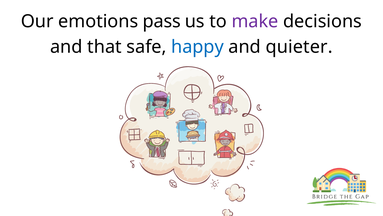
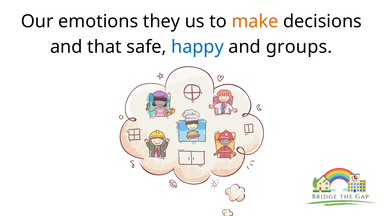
pass: pass -> they
make colour: purple -> orange
quieter: quieter -> groups
